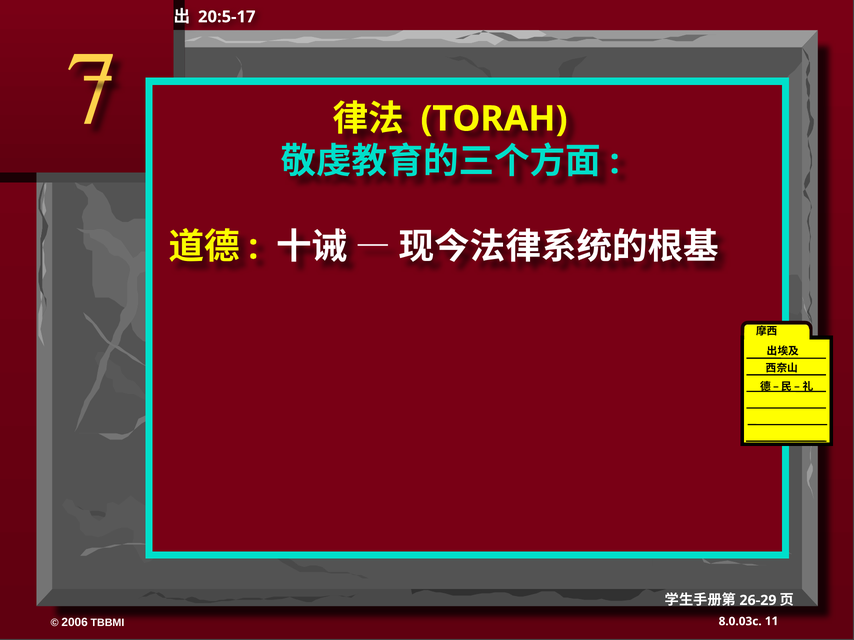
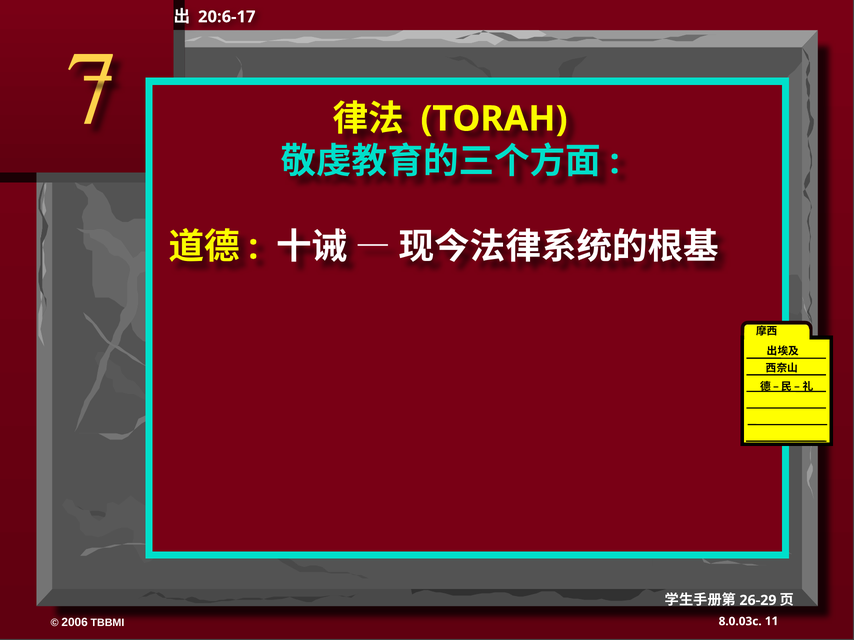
20:5-17: 20:5-17 -> 20:6-17
